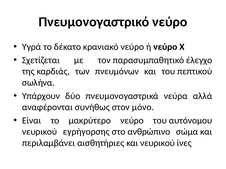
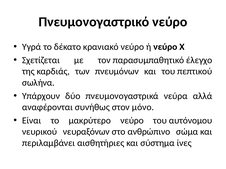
εγρήγορσης: εγρήγορσης -> νευραξόνων
και νευρικού: νευρικού -> σύστημα
